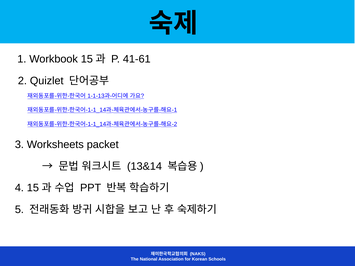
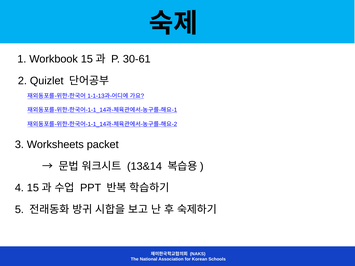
41-61: 41-61 -> 30-61
